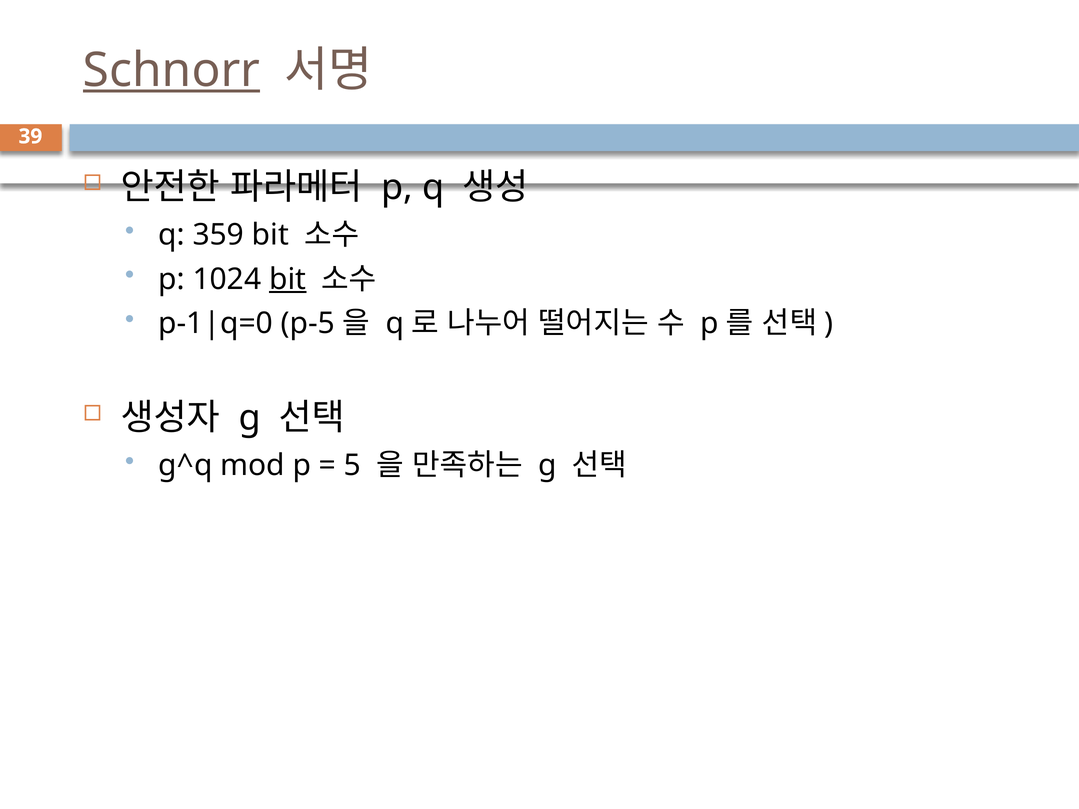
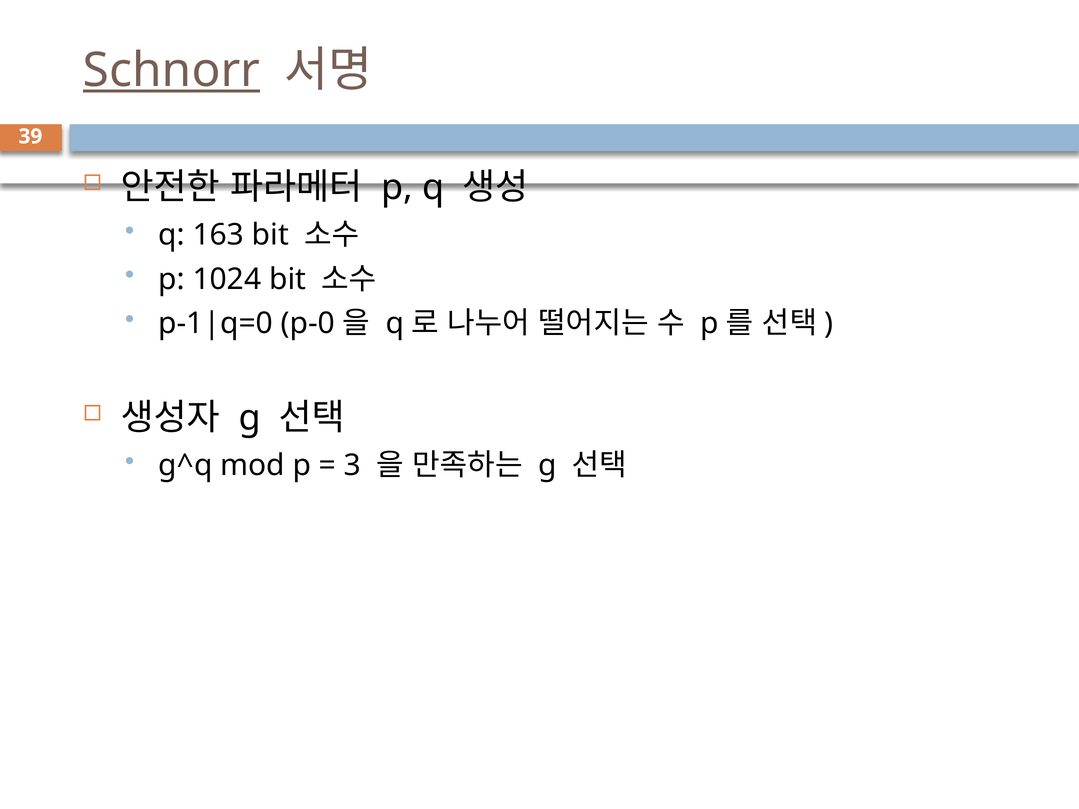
359: 359 -> 163
bit at (288, 279) underline: present -> none
p-5: p-5 -> p-0
5: 5 -> 3
